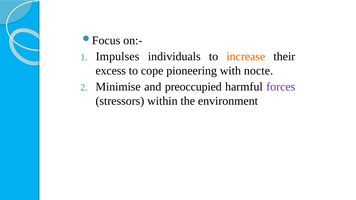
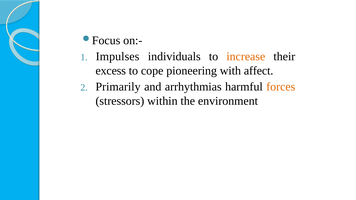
nocte: nocte -> affect
Minimise: Minimise -> Primarily
preoccupied: preoccupied -> arrhythmias
forces colour: purple -> orange
